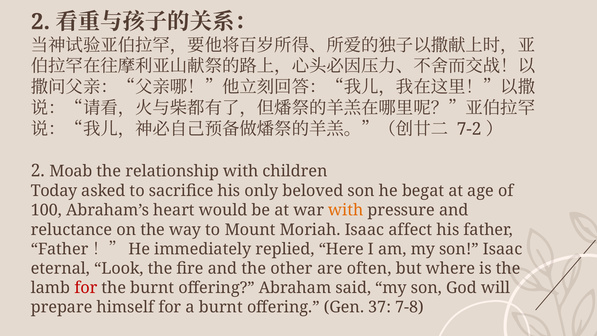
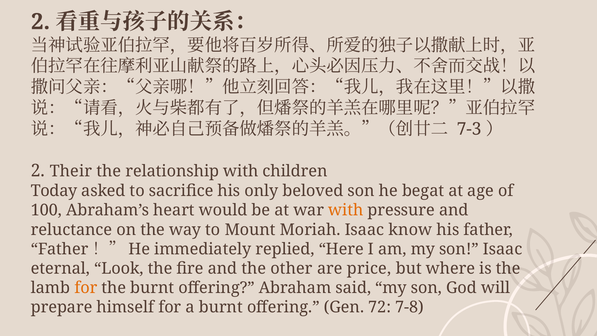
7-2: 7-2 -> 7-3
Moab: Moab -> Their
affect: affect -> know
often: often -> price
for at (86, 288) colour: red -> orange
37: 37 -> 72
